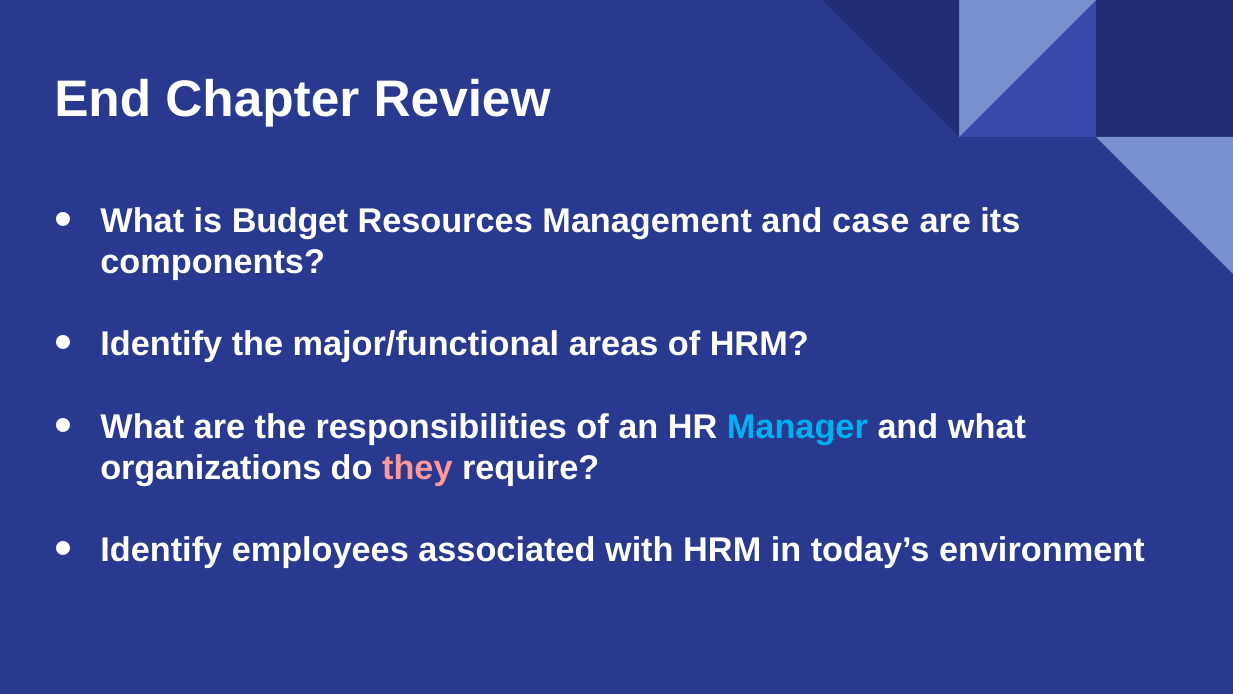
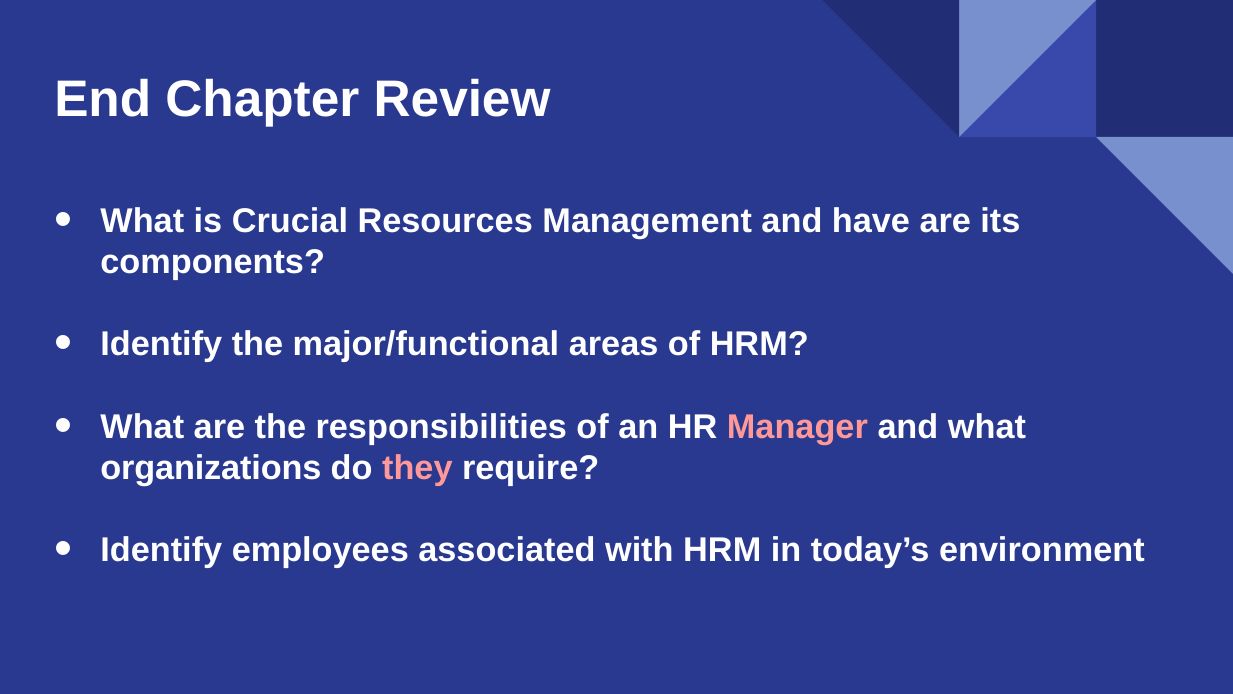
Budget: Budget -> Crucial
case: case -> have
Manager colour: light blue -> pink
